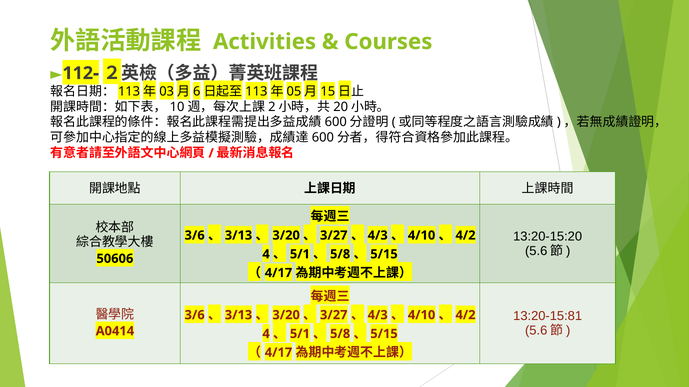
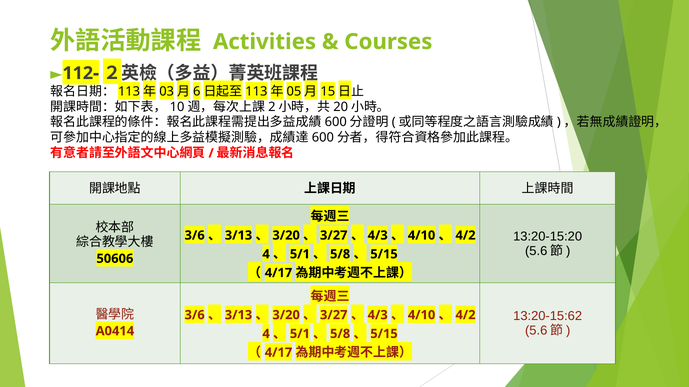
13:20-15:81: 13:20-15:81 -> 13:20-15:62
